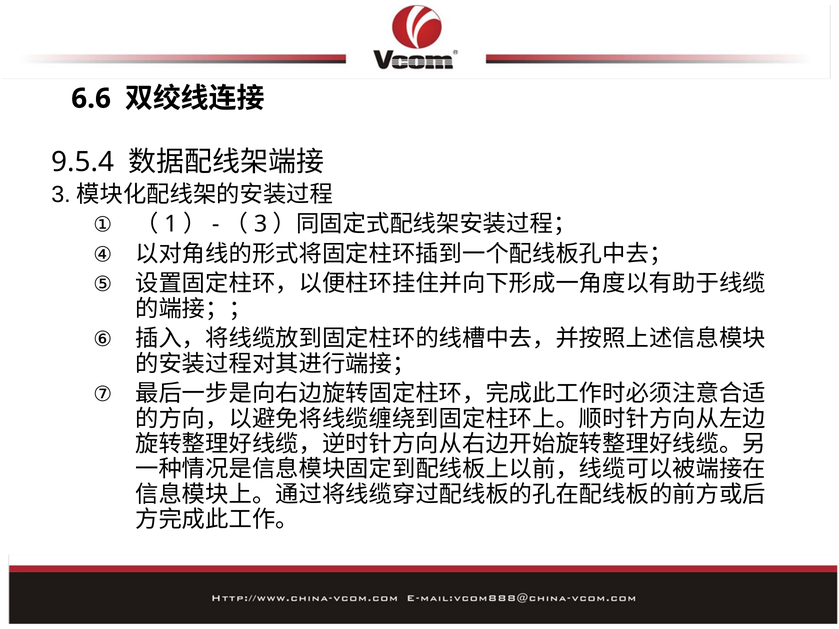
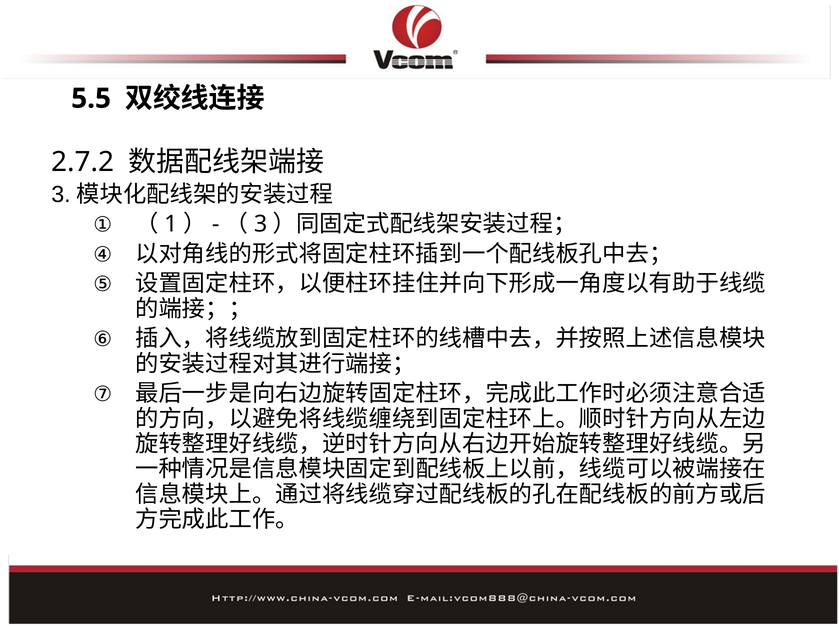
6.6: 6.6 -> 5.5
9.5.4: 9.5.4 -> 2.7.2
